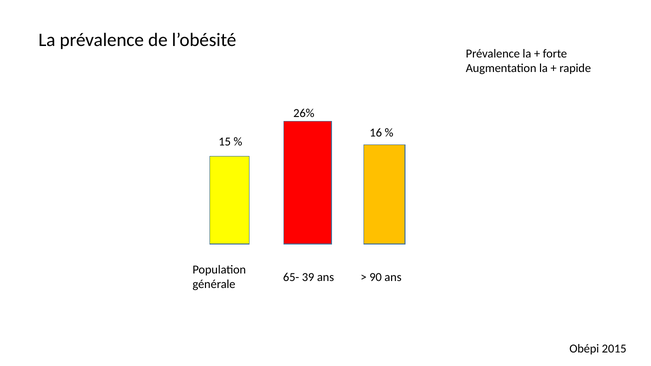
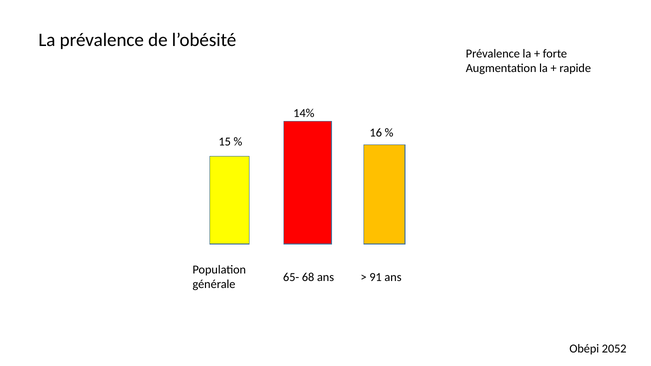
26%: 26% -> 14%
39: 39 -> 68
90: 90 -> 91
2015: 2015 -> 2052
